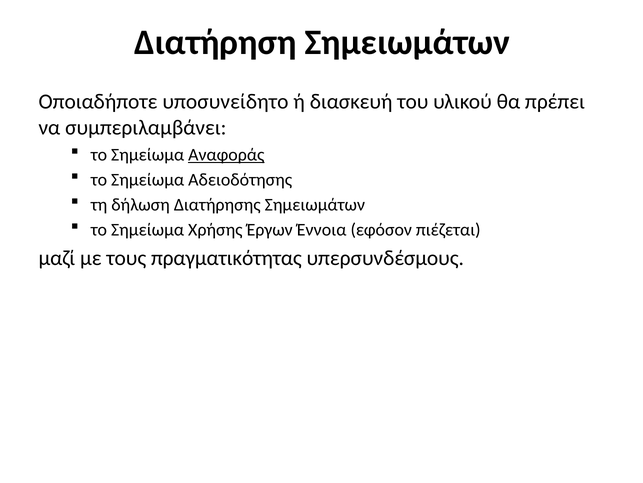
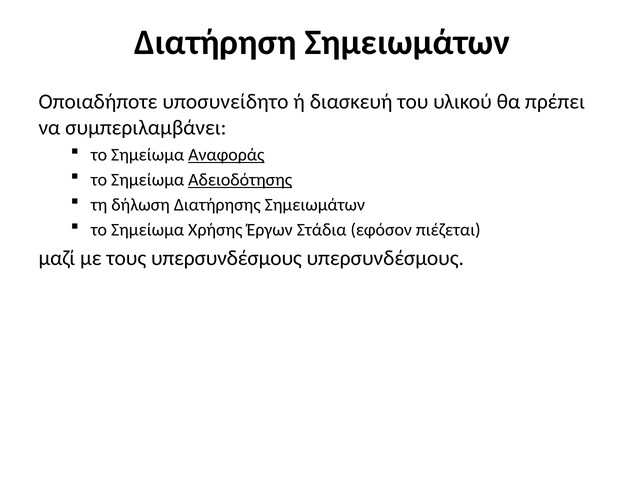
Αδειοδότησης underline: none -> present
Έννοια: Έννοια -> Στάδια
τους πραγματικότητας: πραγματικότητας -> υπερσυνδέσμους
